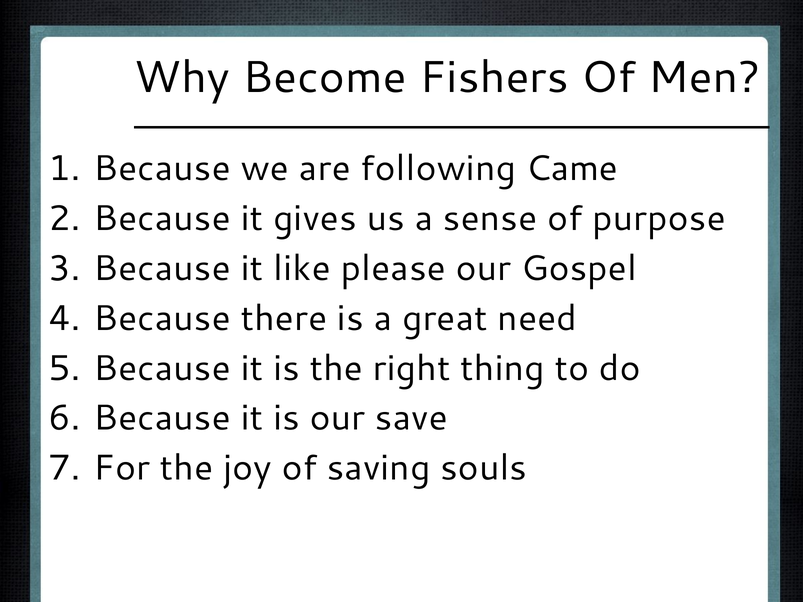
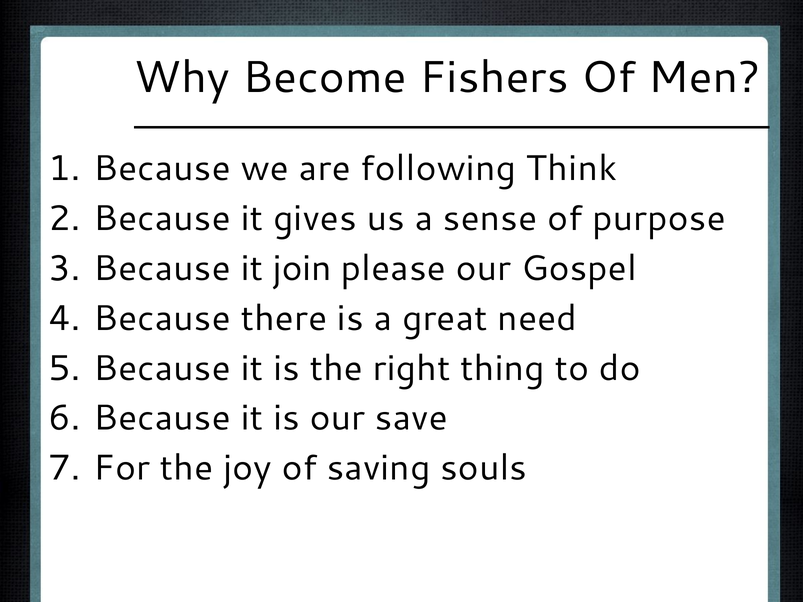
Came: Came -> Think
like: like -> join
